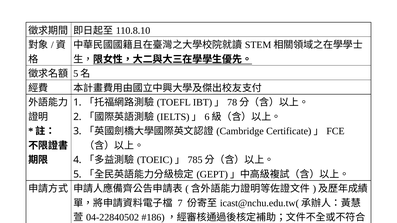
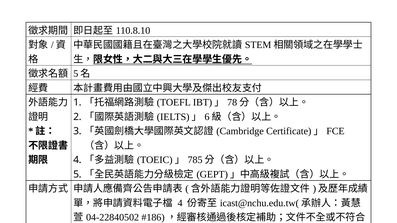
7 at (180, 203): 7 -> 4
